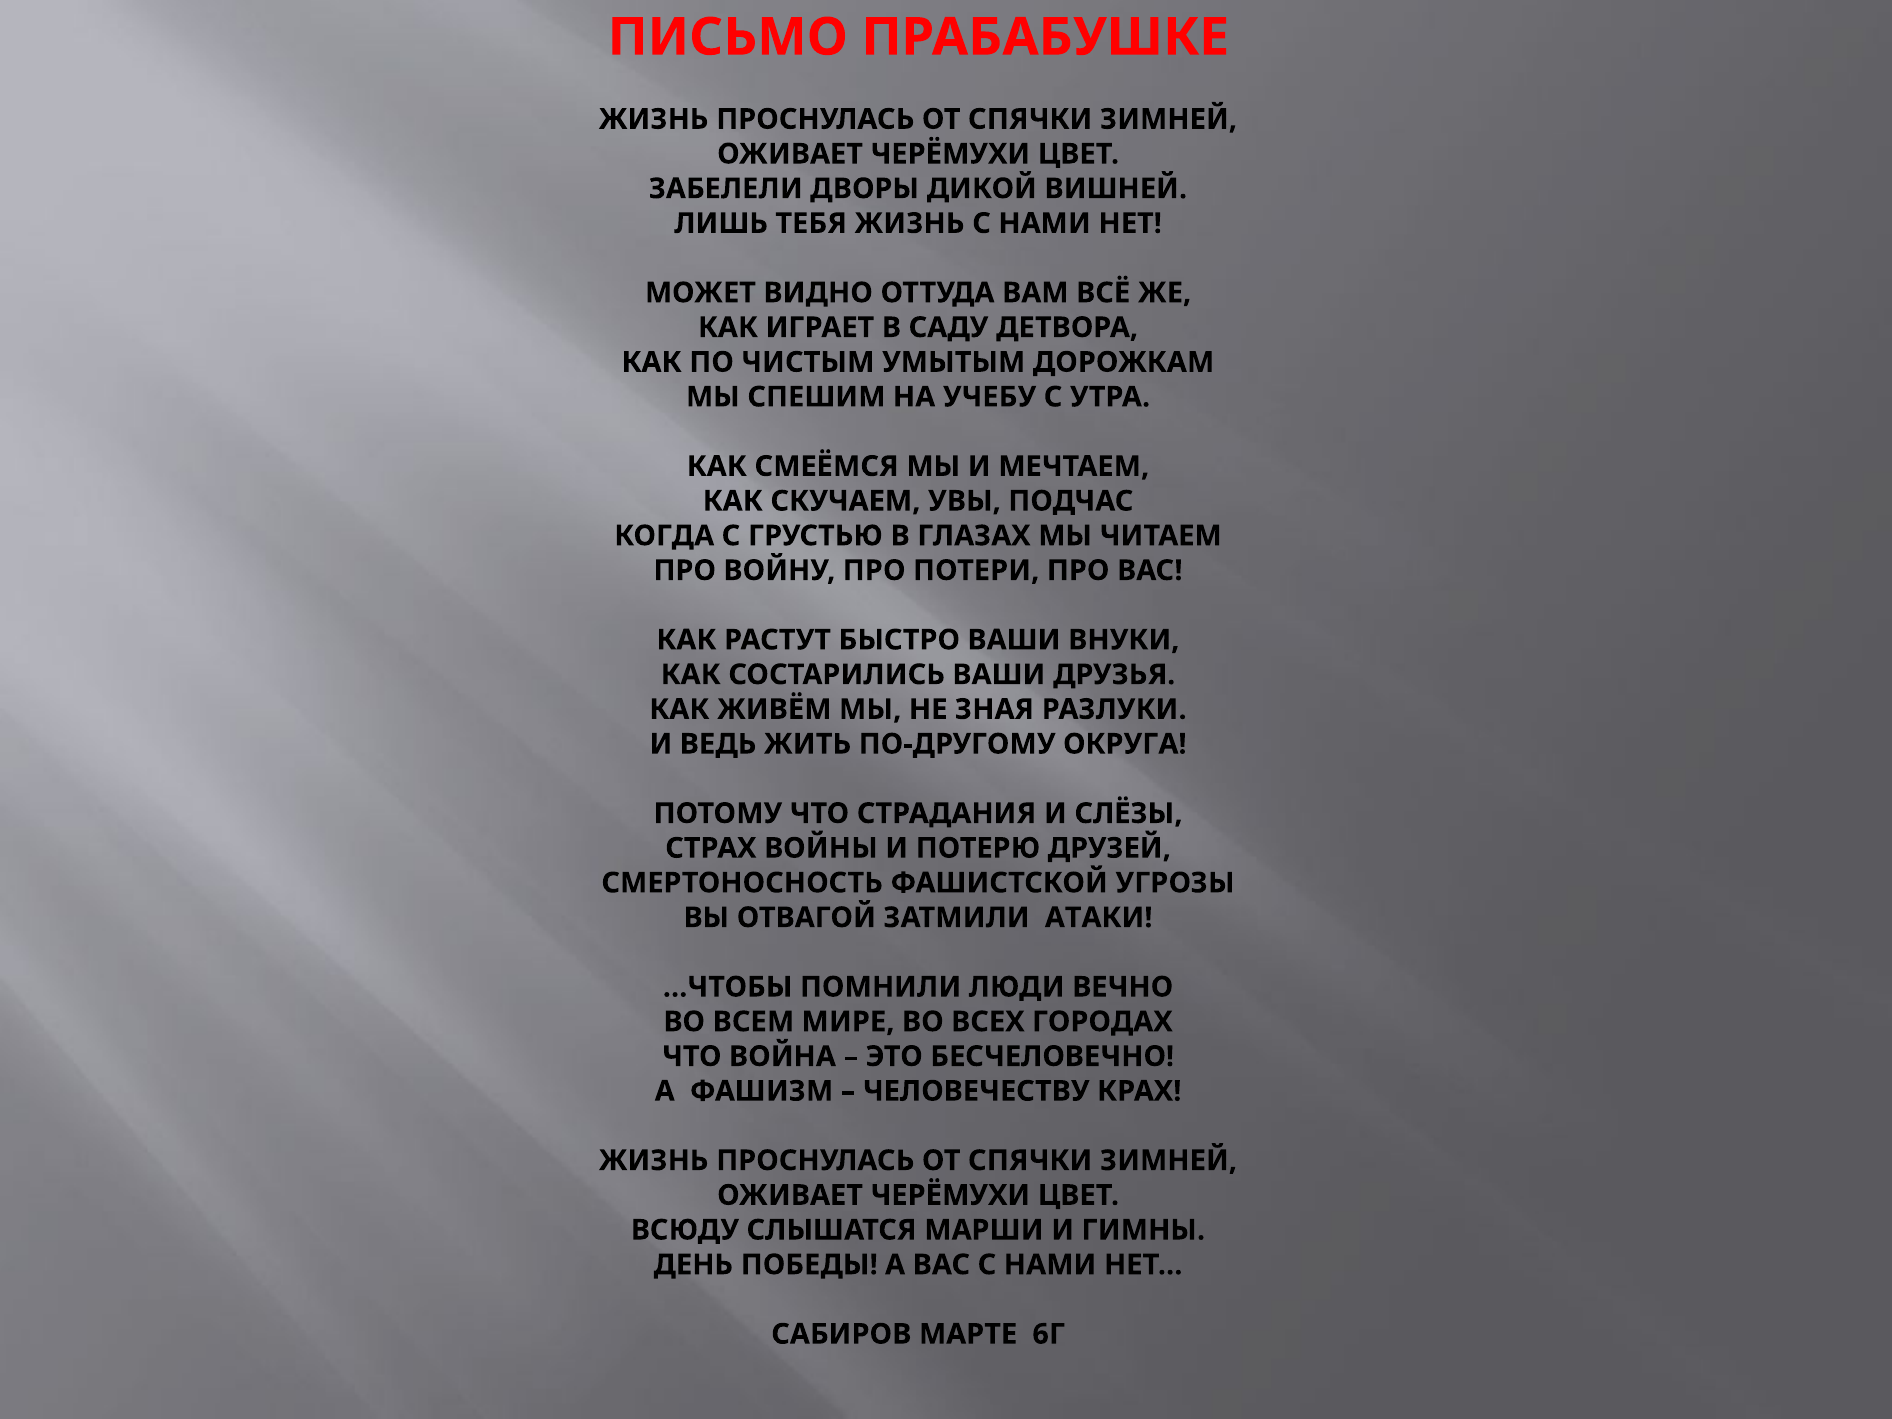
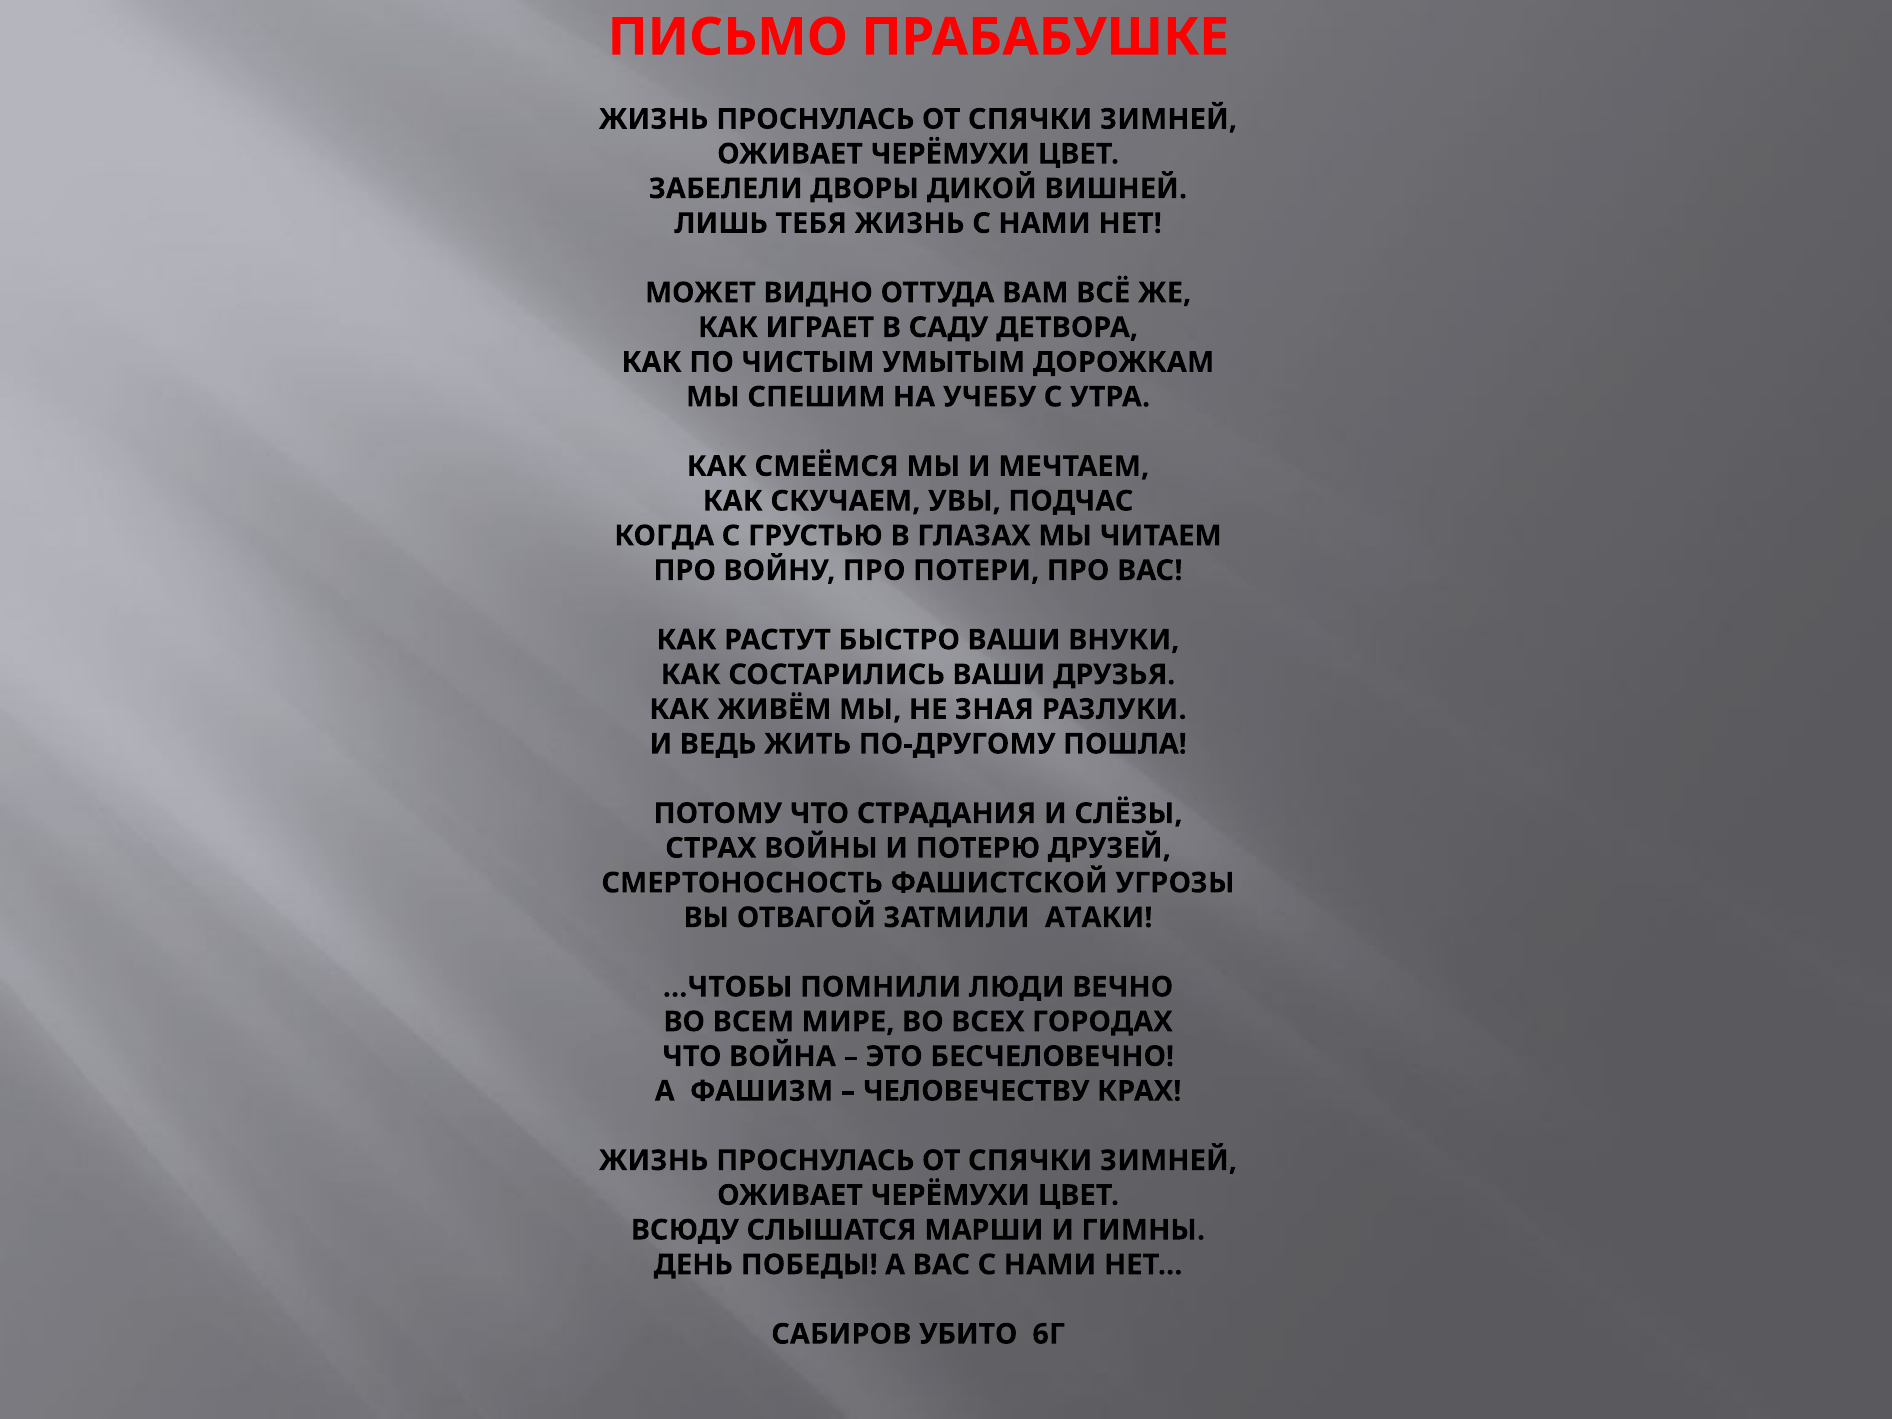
ОКРУГА: ОКРУГА -> ПОШЛА
МАРТЕ: МАРТЕ -> УБИТО
